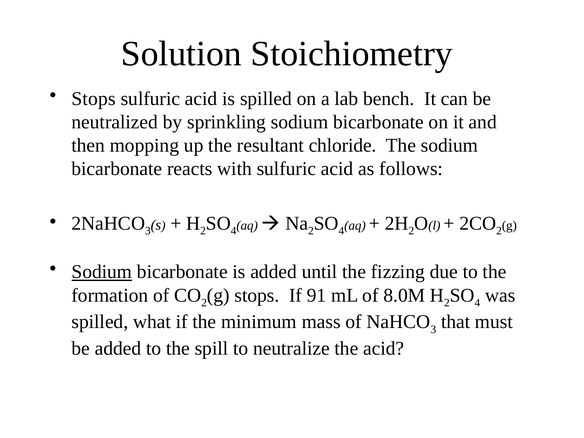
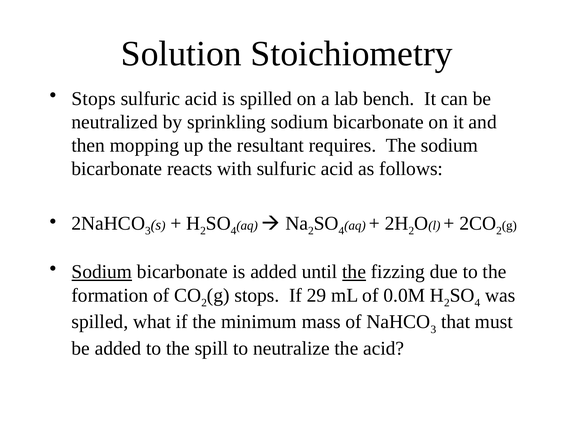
chloride: chloride -> requires
the at (354, 272) underline: none -> present
91: 91 -> 29
8.0M: 8.0M -> 0.0M
